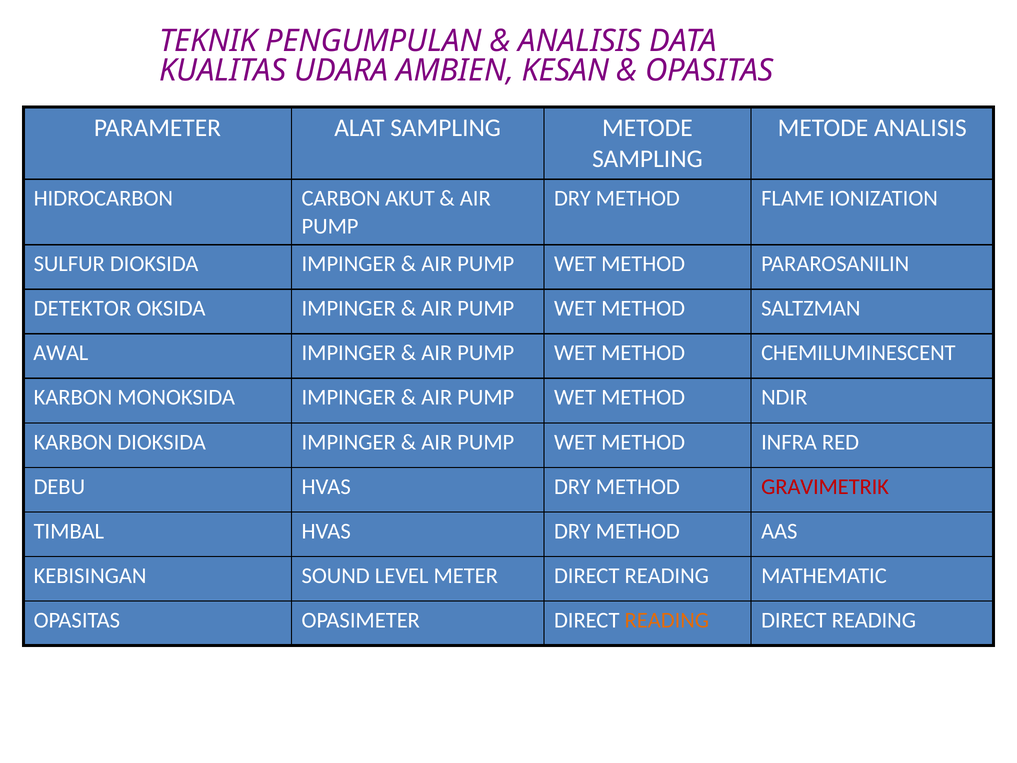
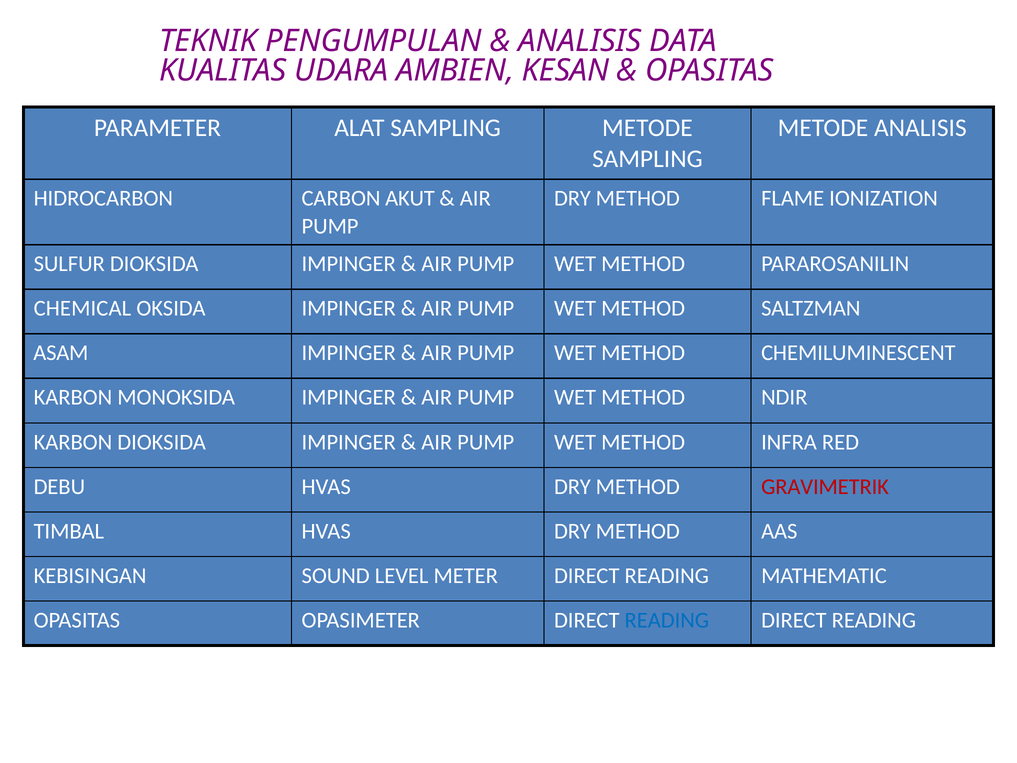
DETEKTOR: DETEKTOR -> CHEMICAL
AWAL: AWAL -> ASAM
READING at (667, 620) colour: orange -> blue
